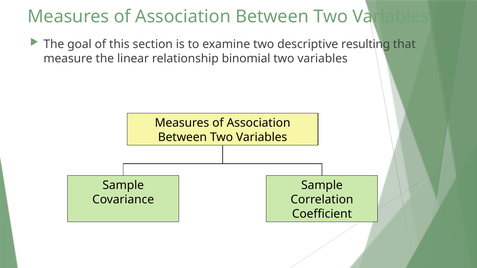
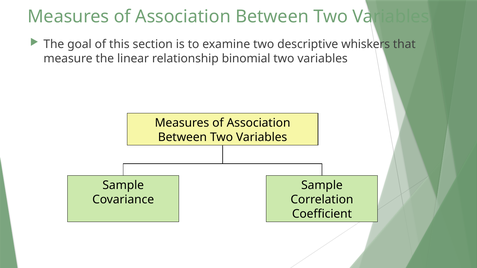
resulting: resulting -> whiskers
